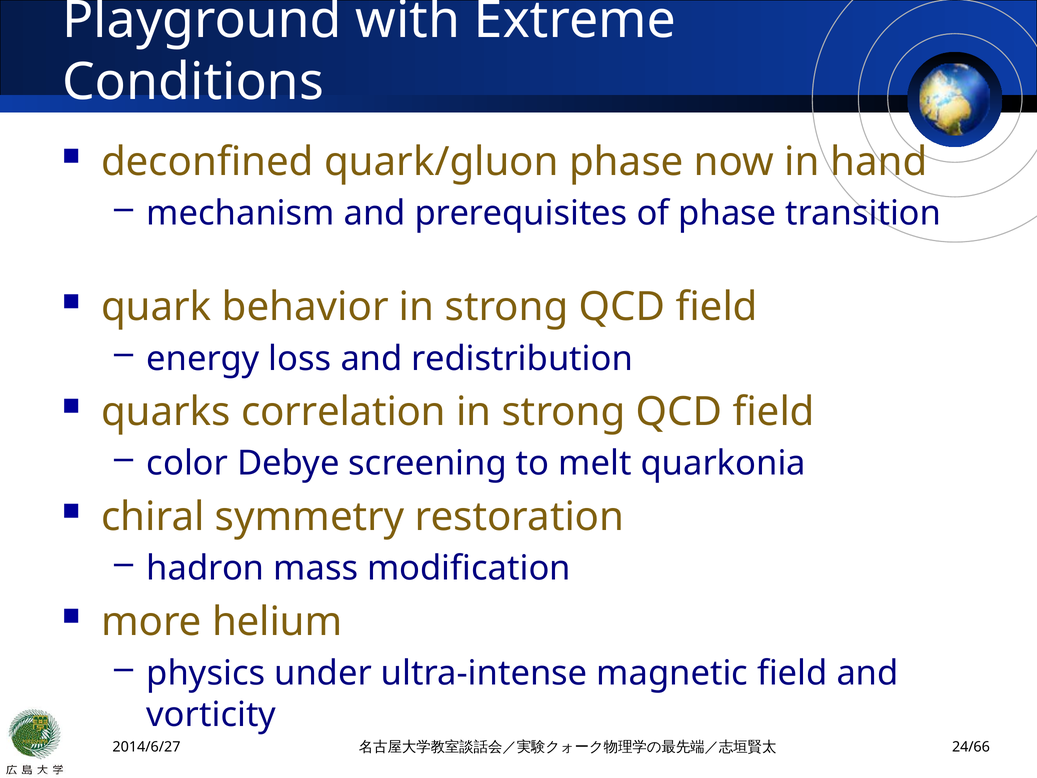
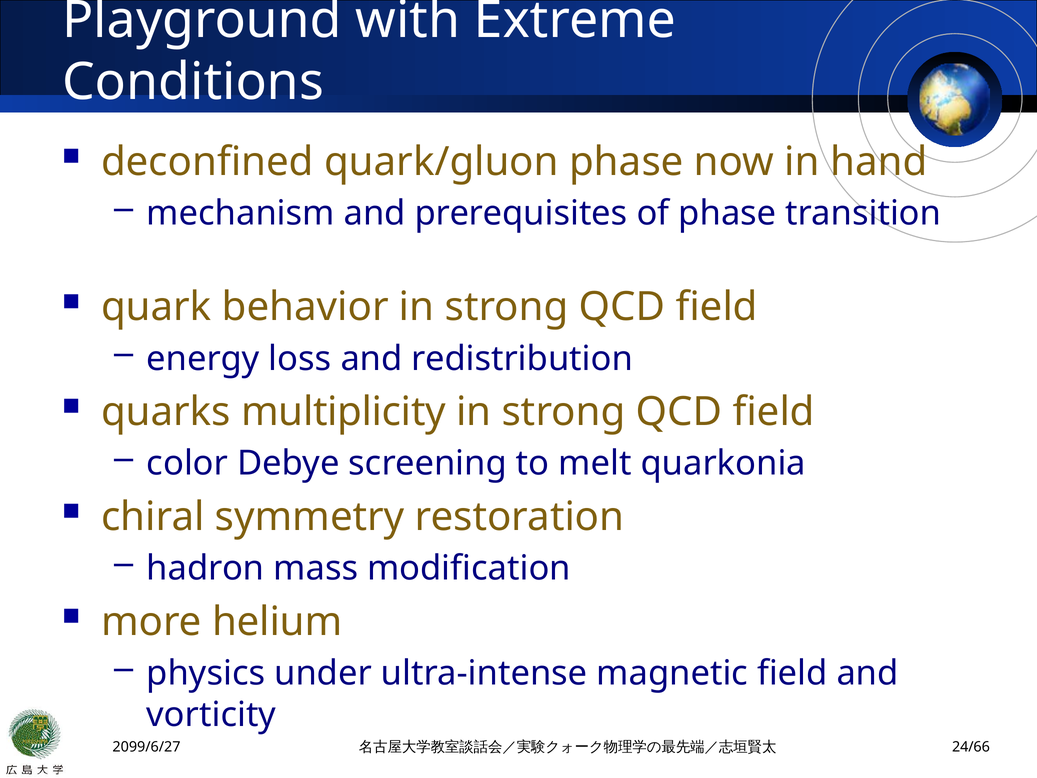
correlation: correlation -> multiplicity
2014/6/27: 2014/6/27 -> 2099/6/27
